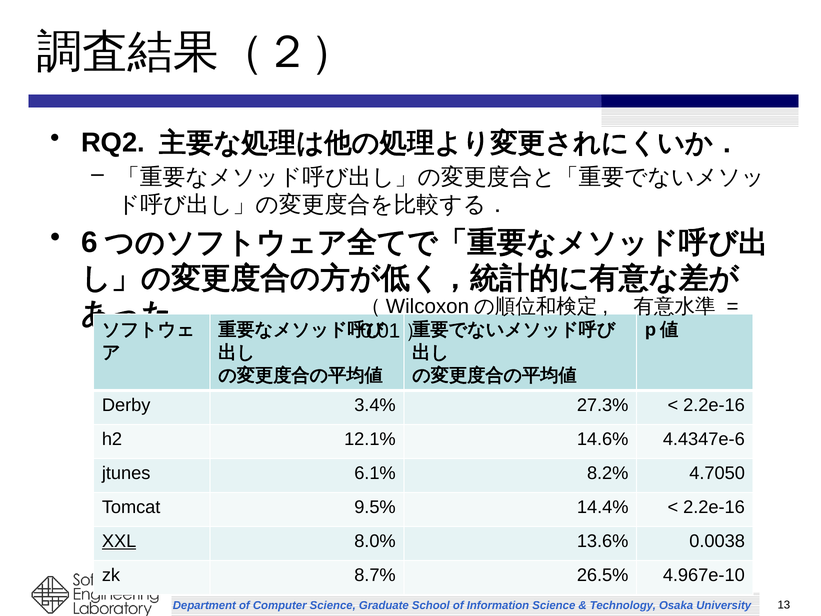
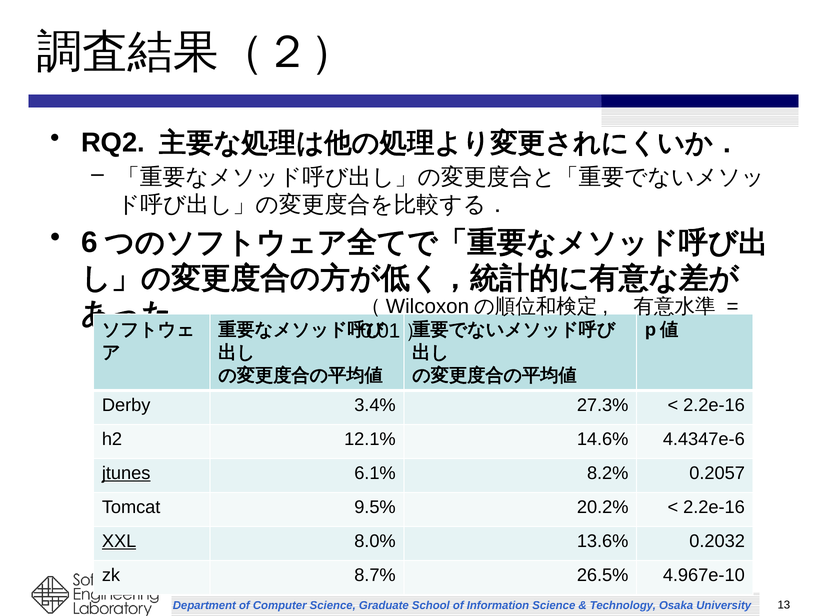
jtunes underline: none -> present
4.7050: 4.7050 -> 0.2057
14.4%: 14.4% -> 20.2%
0.0038: 0.0038 -> 0.2032
